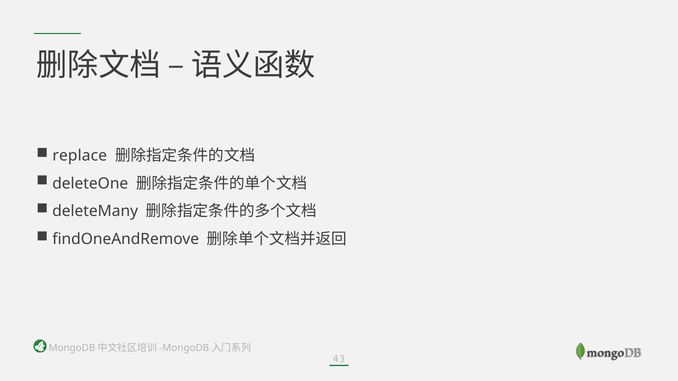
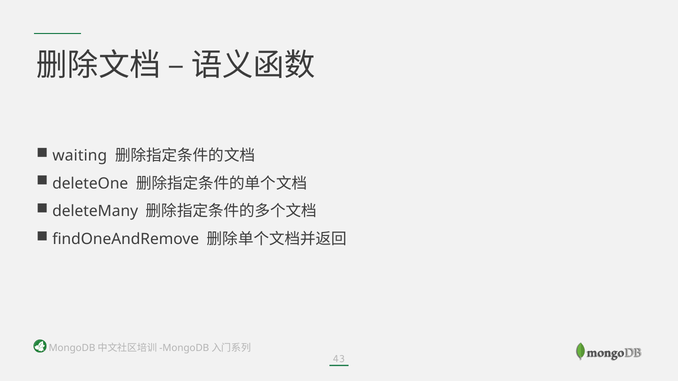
replace: replace -> waiting
